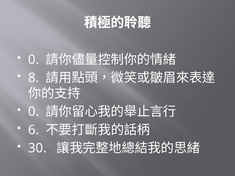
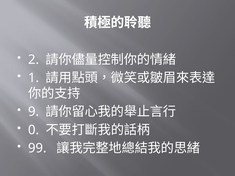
0 at (34, 60): 0 -> 2
8: 8 -> 1
0 at (34, 112): 0 -> 9
6: 6 -> 0
30: 30 -> 99
